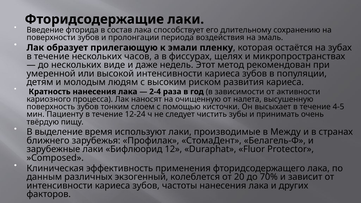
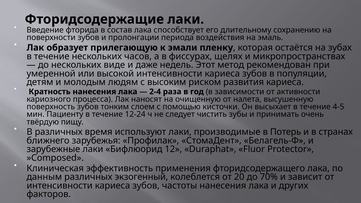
В выделение: выделение -> различных
Между: Между -> Потерь
